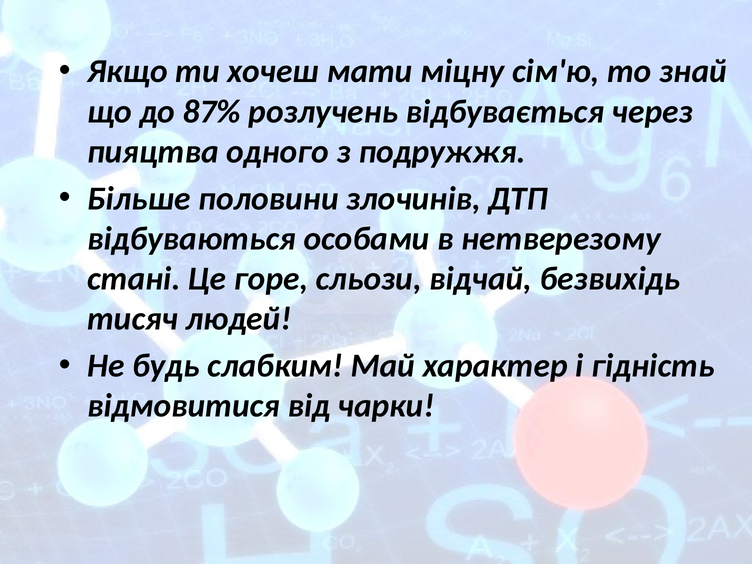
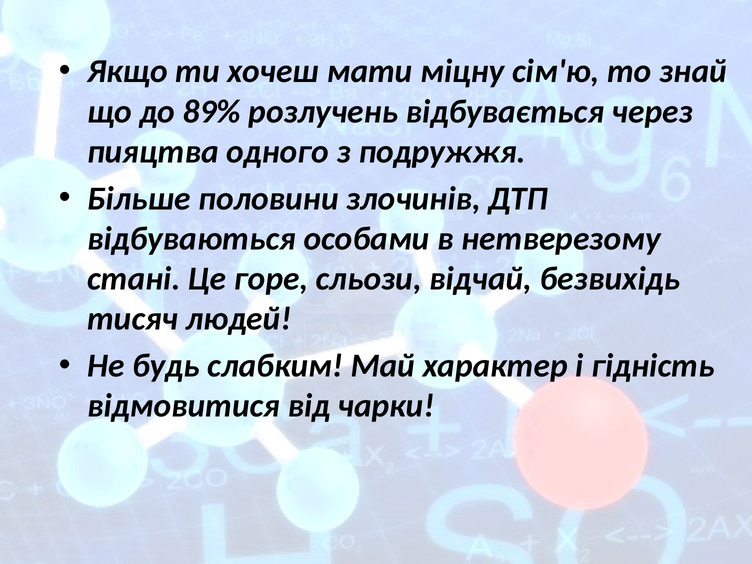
87%: 87% -> 89%
